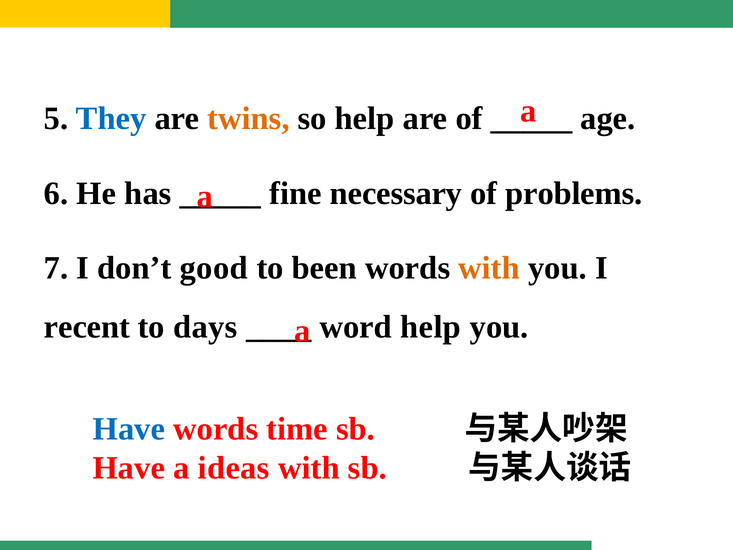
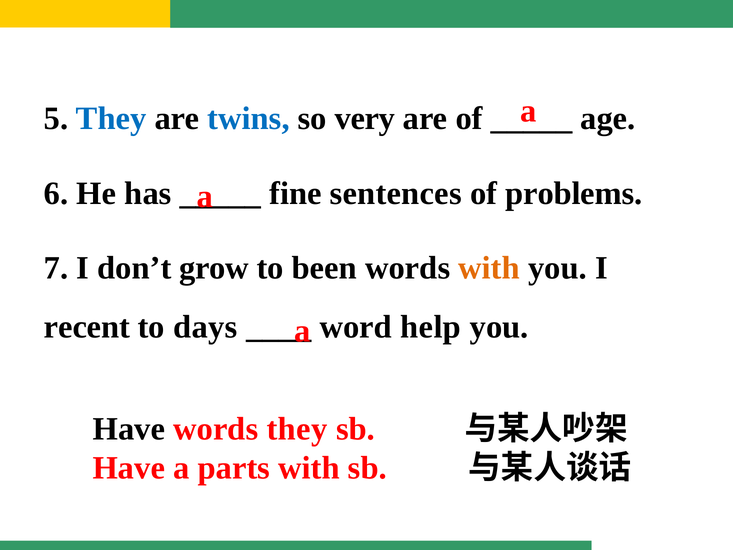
twins colour: orange -> blue
so help: help -> very
necessary: necessary -> sentences
good: good -> grow
Have at (129, 429) colour: blue -> black
words time: time -> they
ideas: ideas -> parts
